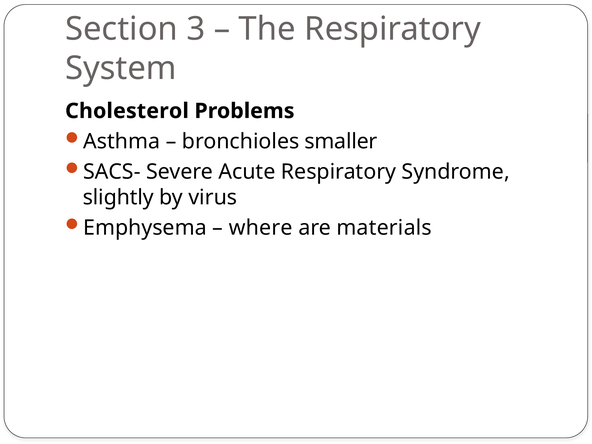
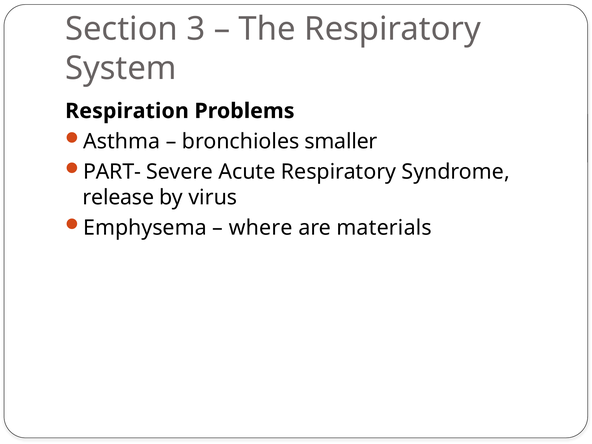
Cholesterol: Cholesterol -> Respiration
SACS-: SACS- -> PART-
slightly: slightly -> release
